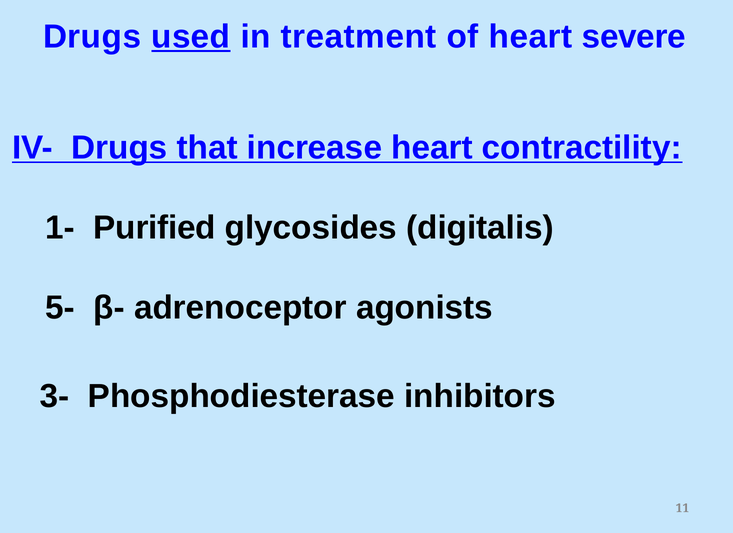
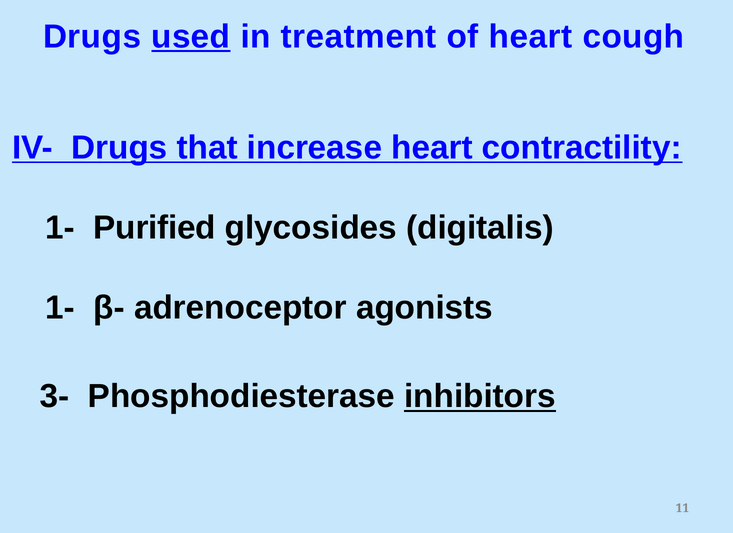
severe: severe -> cough
5- at (60, 308): 5- -> 1-
inhibitors underline: none -> present
